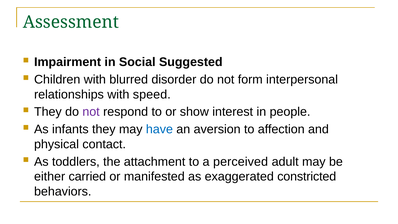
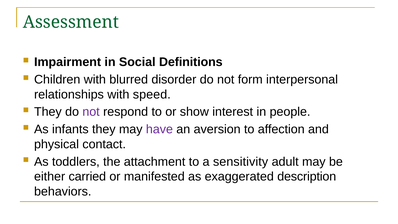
Suggested: Suggested -> Definitions
have colour: blue -> purple
perceived: perceived -> sensitivity
constricted: constricted -> description
